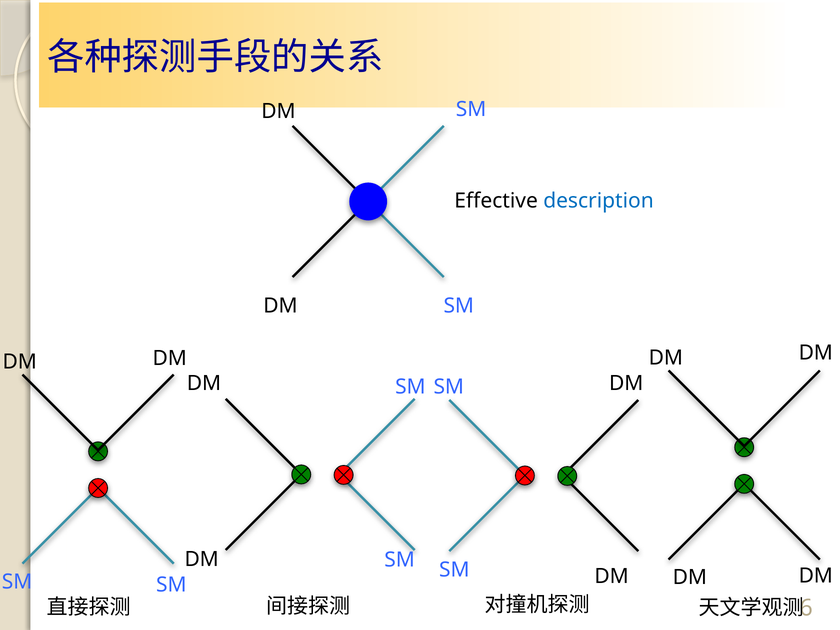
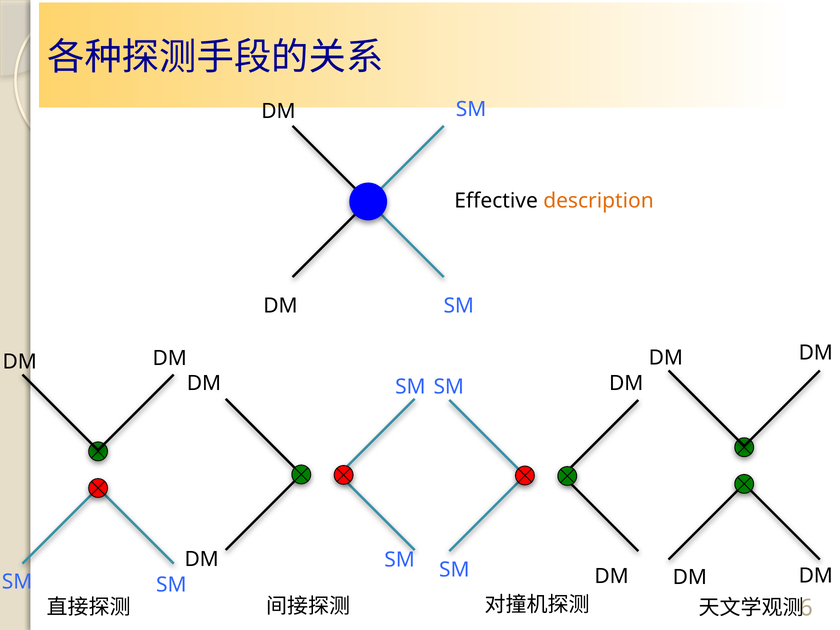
description colour: blue -> orange
